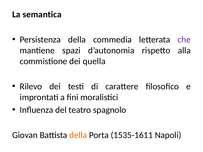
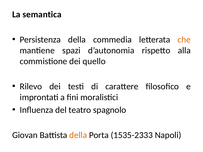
che colour: purple -> orange
quella: quella -> quello
1535-1611: 1535-1611 -> 1535-2333
